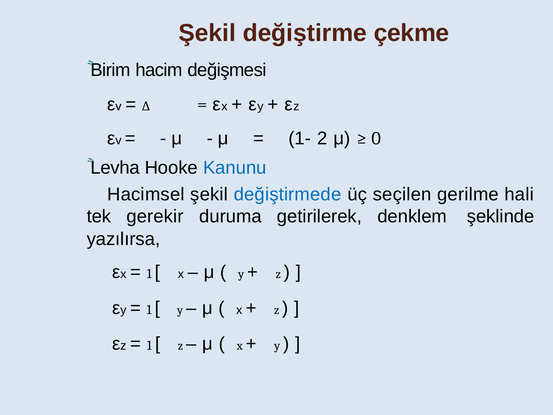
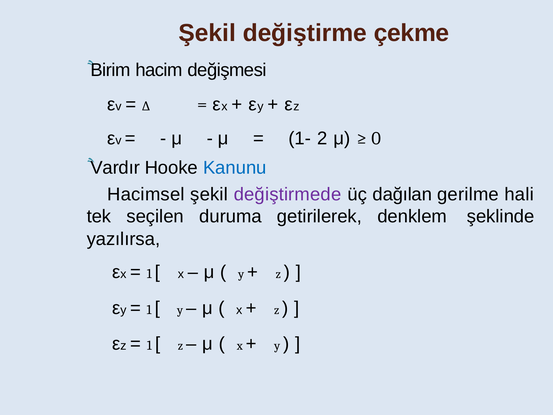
Levha: Levha -> Vardır
değiştirmede colour: blue -> purple
seçilen: seçilen -> dağılan
gerekir: gerekir -> seçilen
